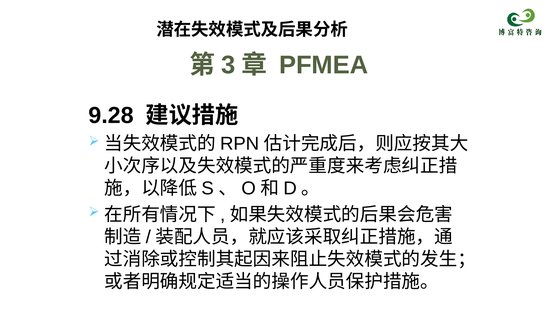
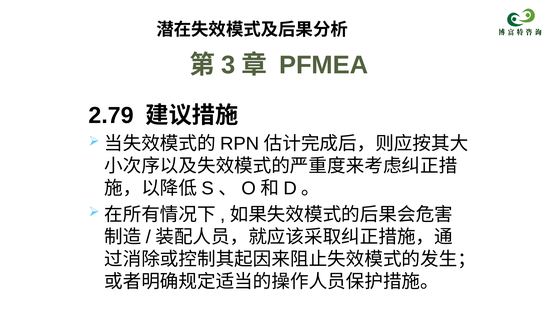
9.28: 9.28 -> 2.79
